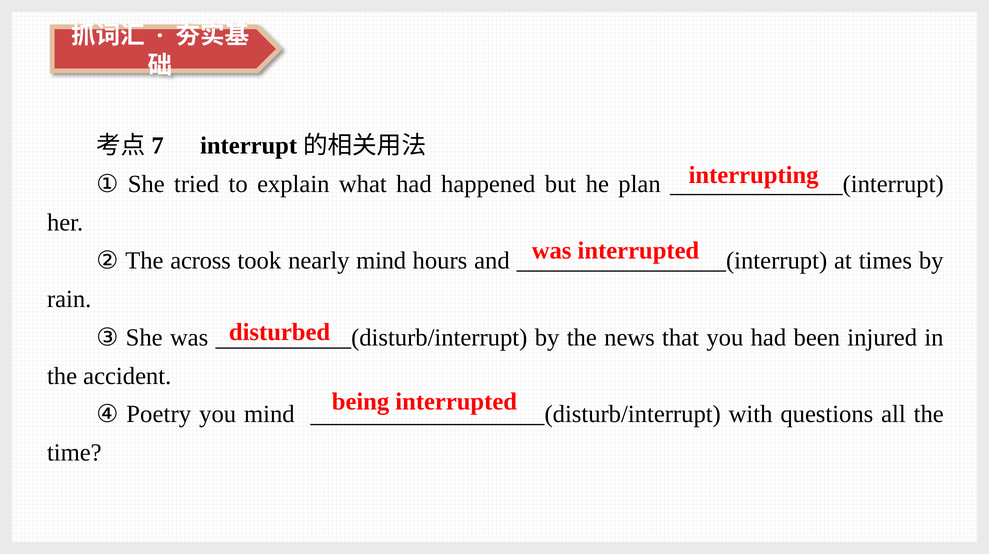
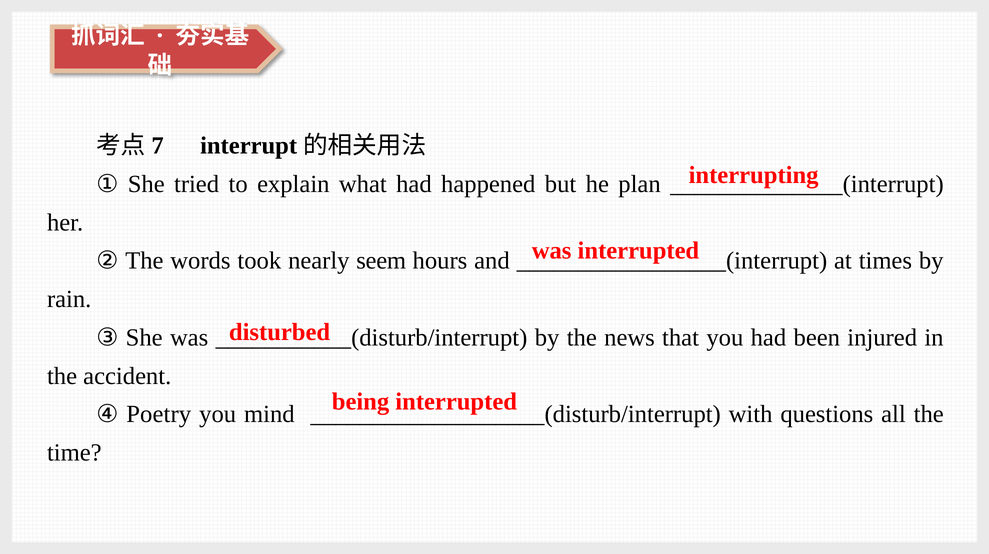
across: across -> words
nearly mind: mind -> seem
